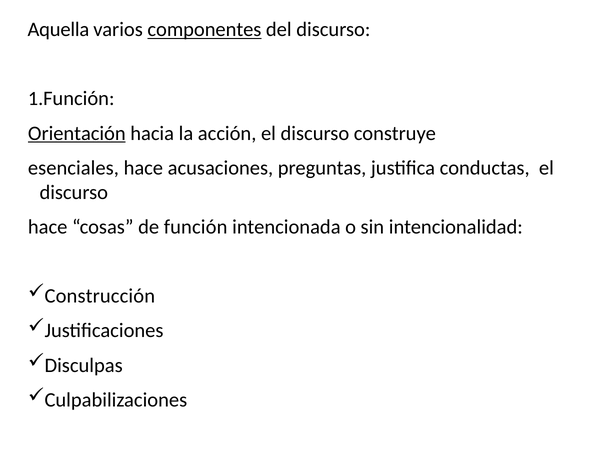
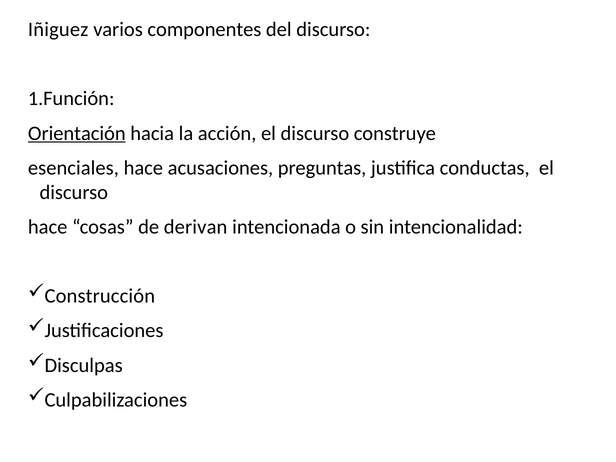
Aquella: Aquella -> Iñiguez
componentes underline: present -> none
función: función -> derivan
